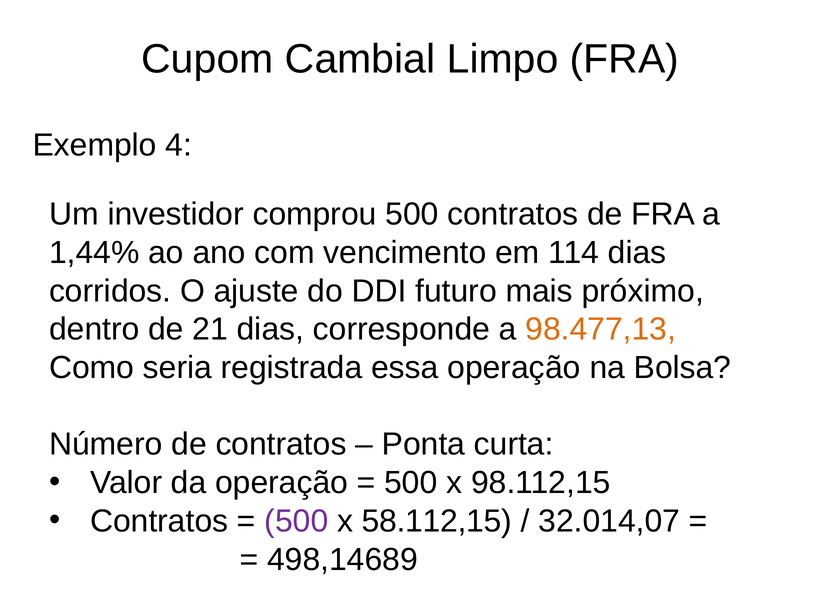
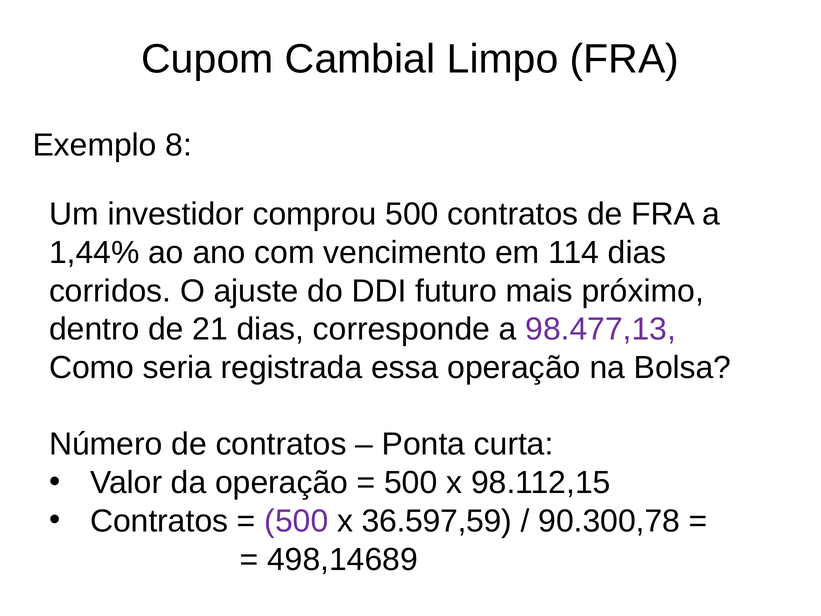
4: 4 -> 8
98.477,13 colour: orange -> purple
58.112,15: 58.112,15 -> 36.597,59
32.014,07: 32.014,07 -> 90.300,78
